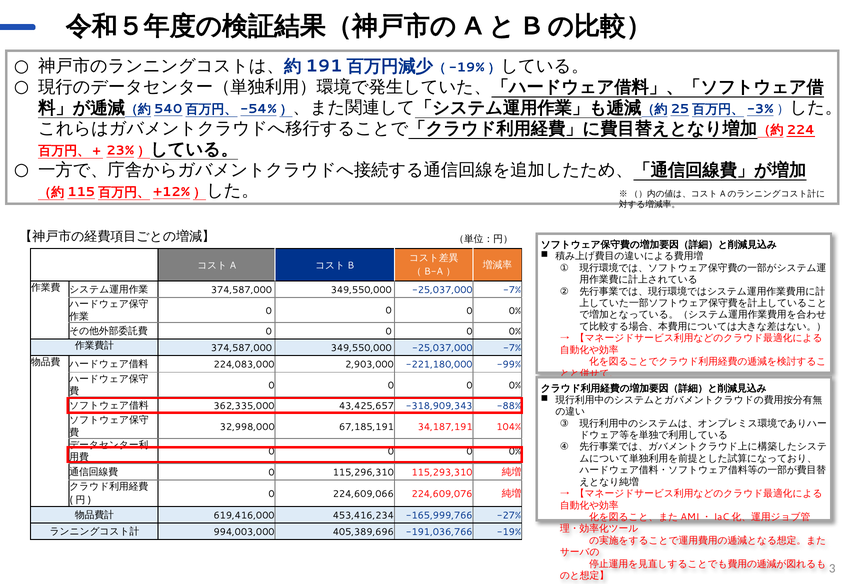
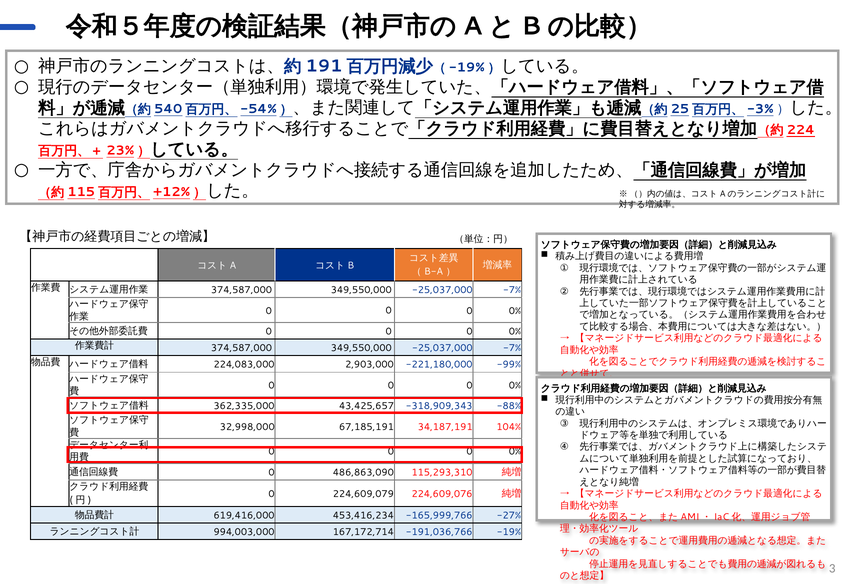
115,296,310: 115,296,310 -> 486,863,090
224,609,066: 224,609,066 -> 224,609,079
405,389,696: 405,389,696 -> 167,172,714
